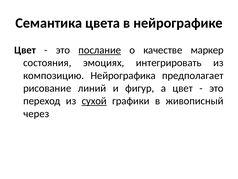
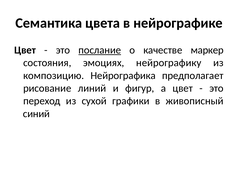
интегрировать: интегрировать -> нейрографику
сухой underline: present -> none
через: через -> синий
